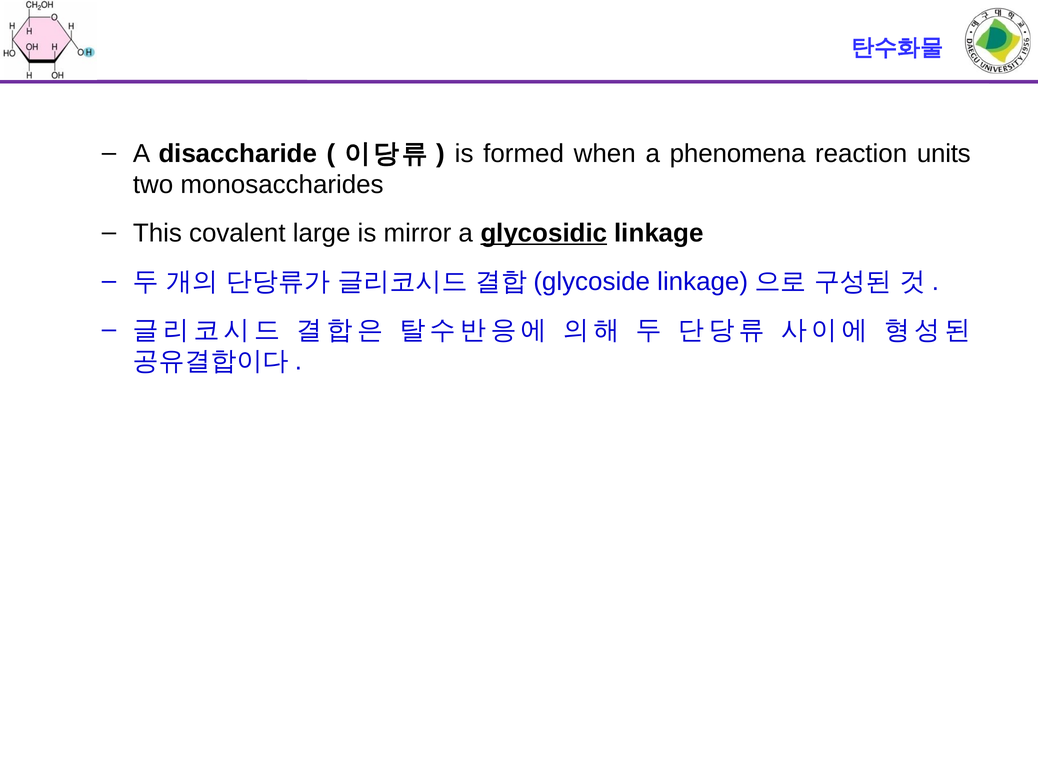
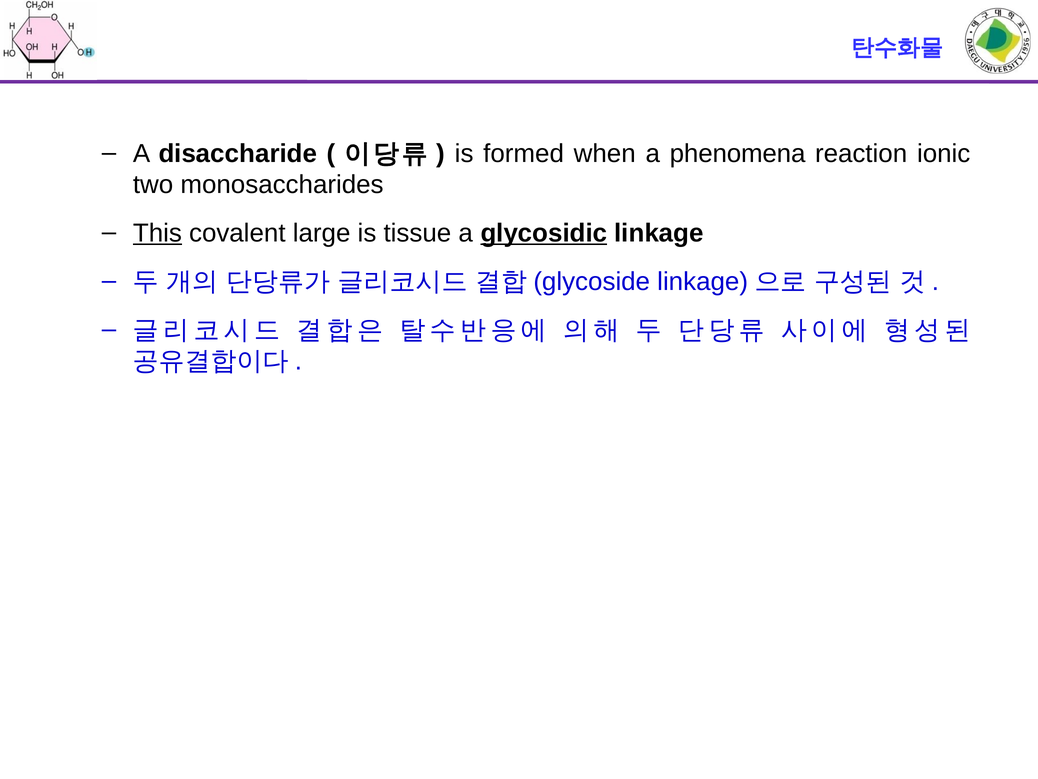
units: units -> ionic
This underline: none -> present
mirror: mirror -> tissue
